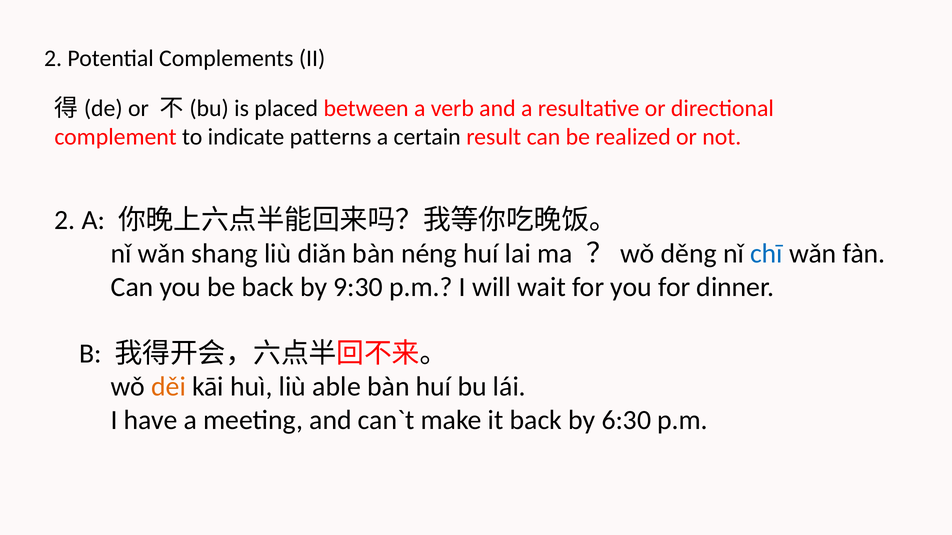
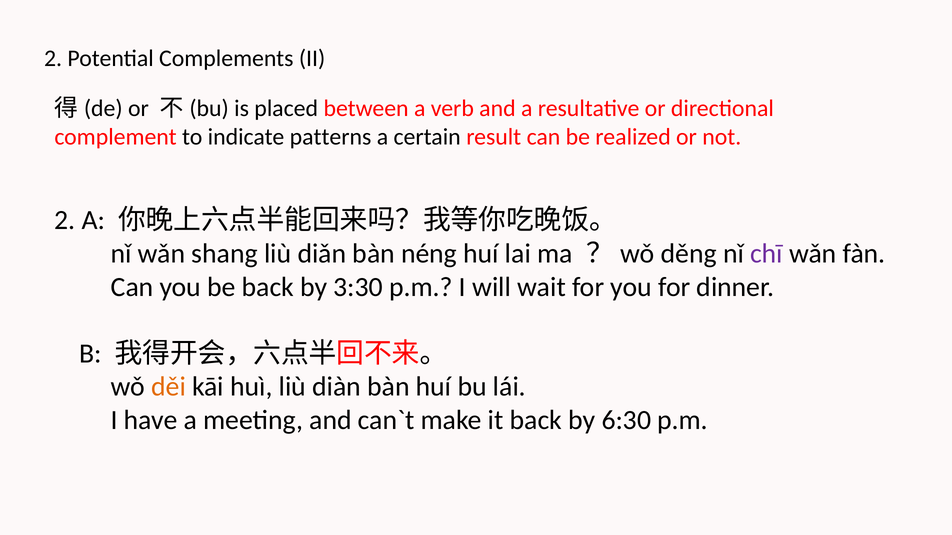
chī colour: blue -> purple
9:30: 9:30 -> 3:30
able: able -> diàn
